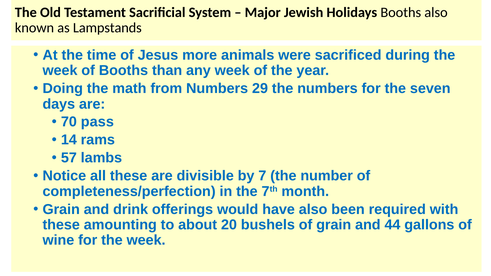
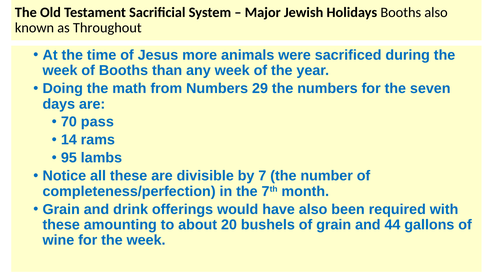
Lampstands: Lampstands -> Throughout
57: 57 -> 95
